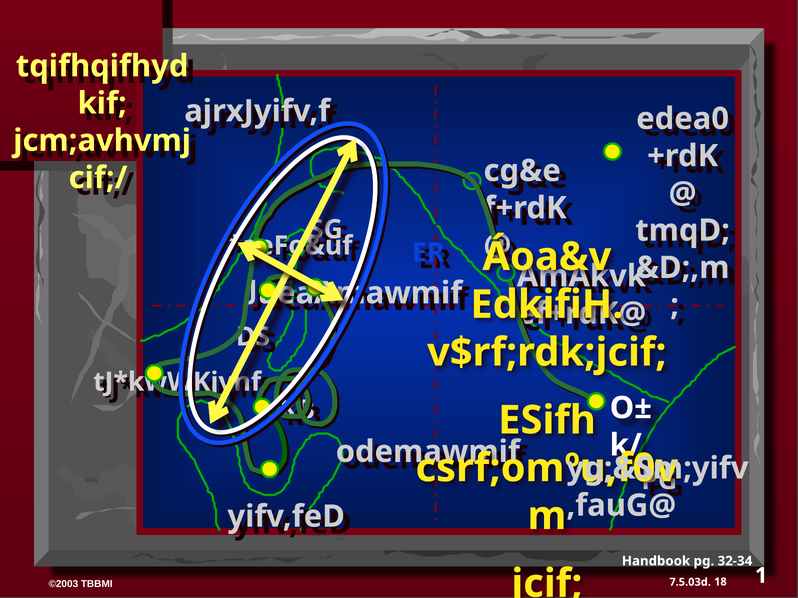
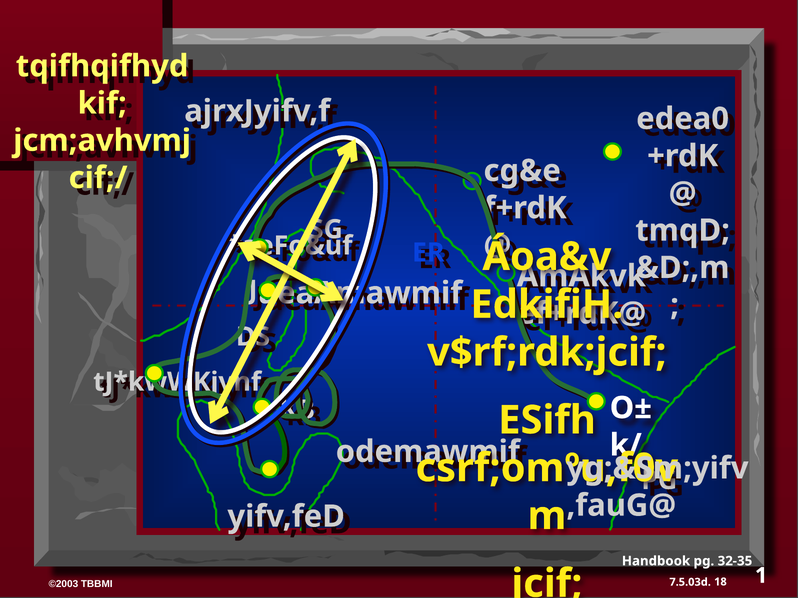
32-34: 32-34 -> 32-35
